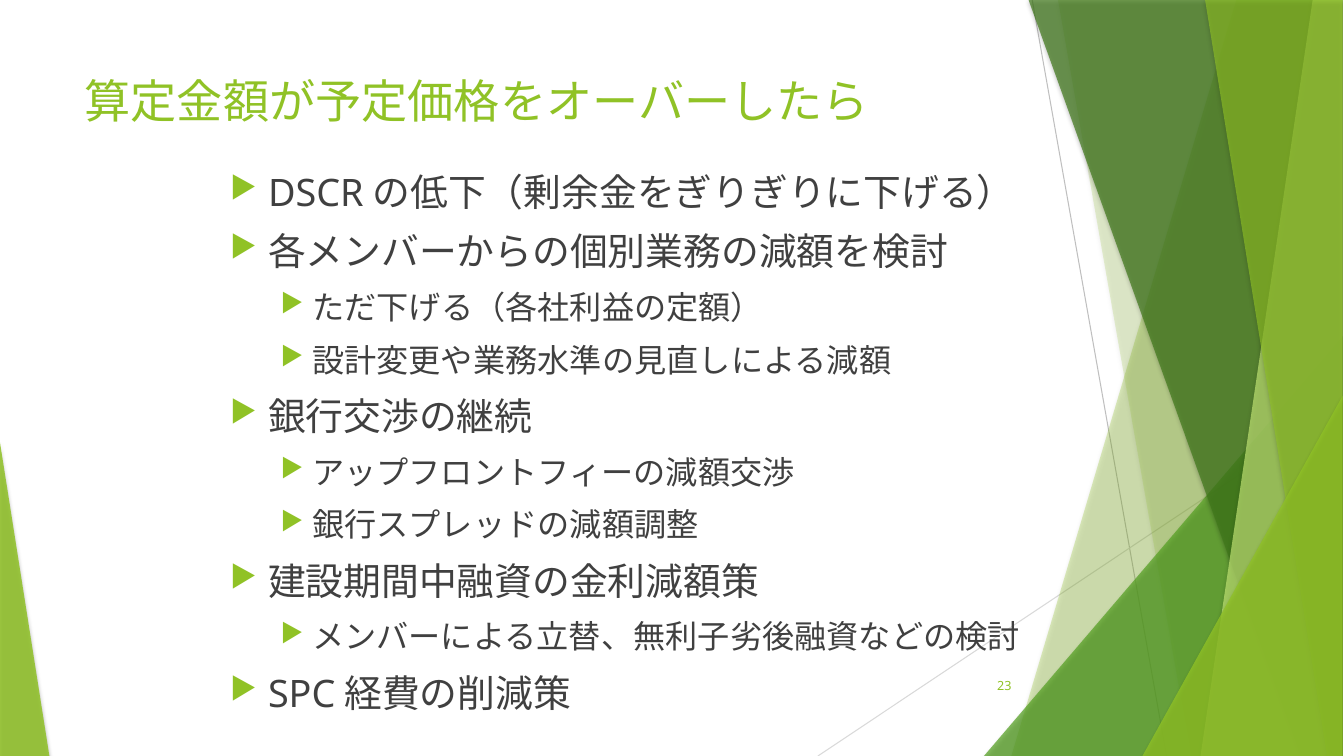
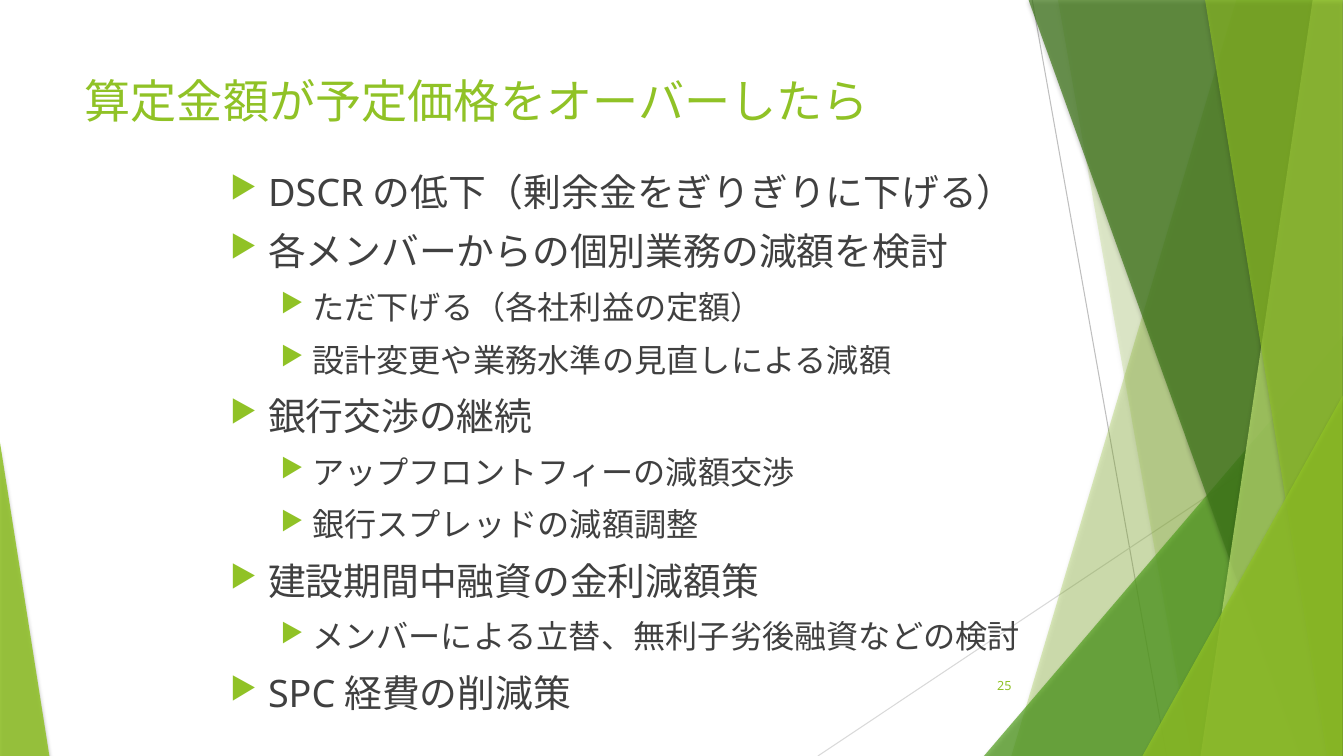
23: 23 -> 25
